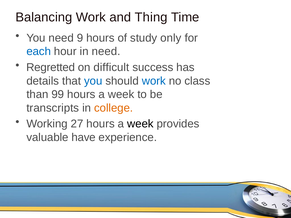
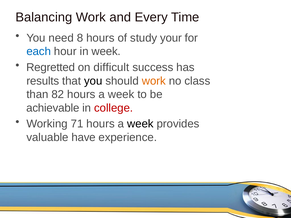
Thing: Thing -> Every
9: 9 -> 8
only: only -> your
in need: need -> week
details: details -> results
you at (93, 81) colour: blue -> black
work at (154, 81) colour: blue -> orange
99: 99 -> 82
transcripts: transcripts -> achievable
college colour: orange -> red
27: 27 -> 71
